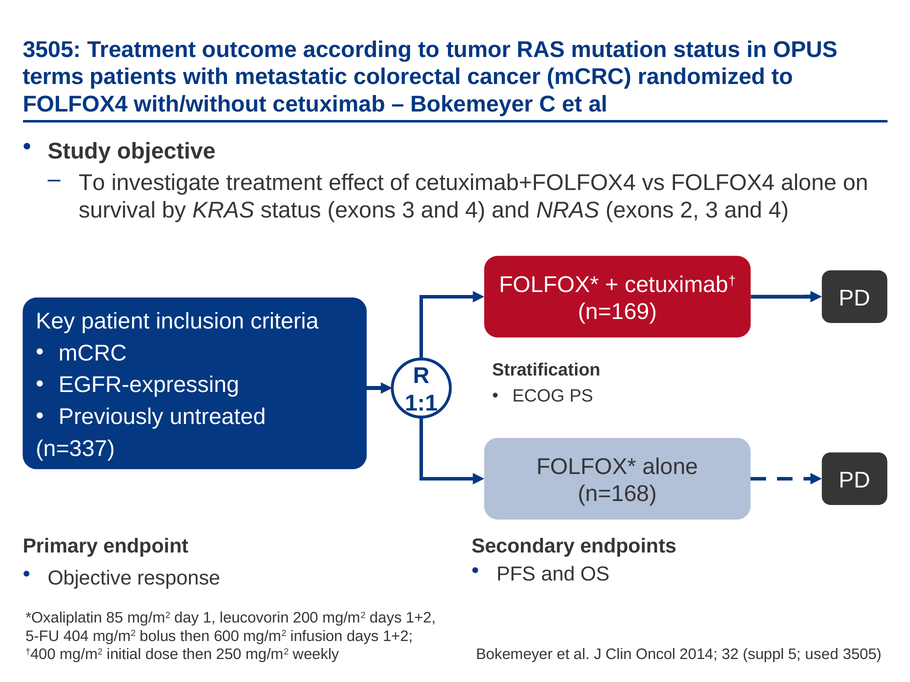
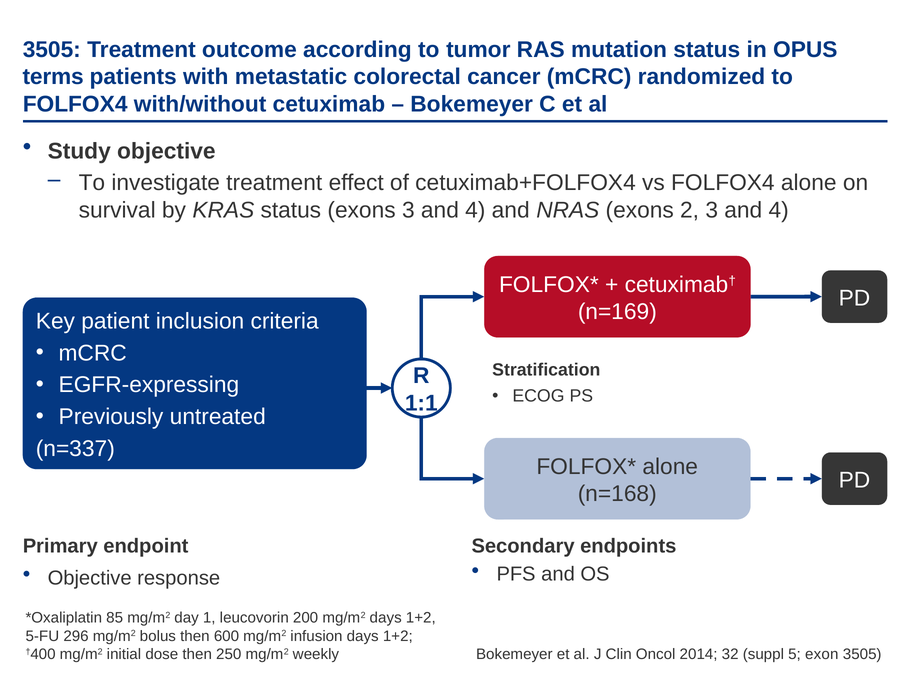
404: 404 -> 296
used: used -> exon
